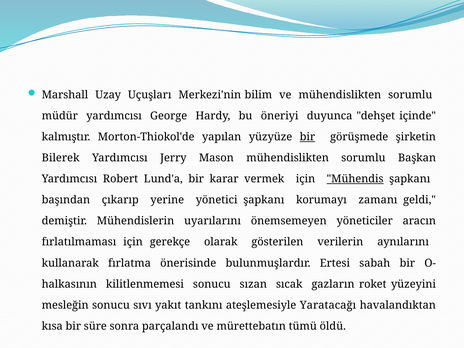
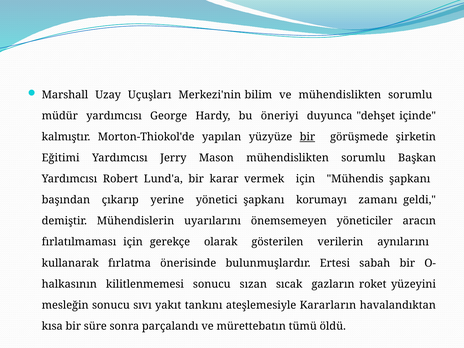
Bilerek: Bilerek -> Eğitimi
Mühendis underline: present -> none
Yaratacağı: Yaratacağı -> Kararların
